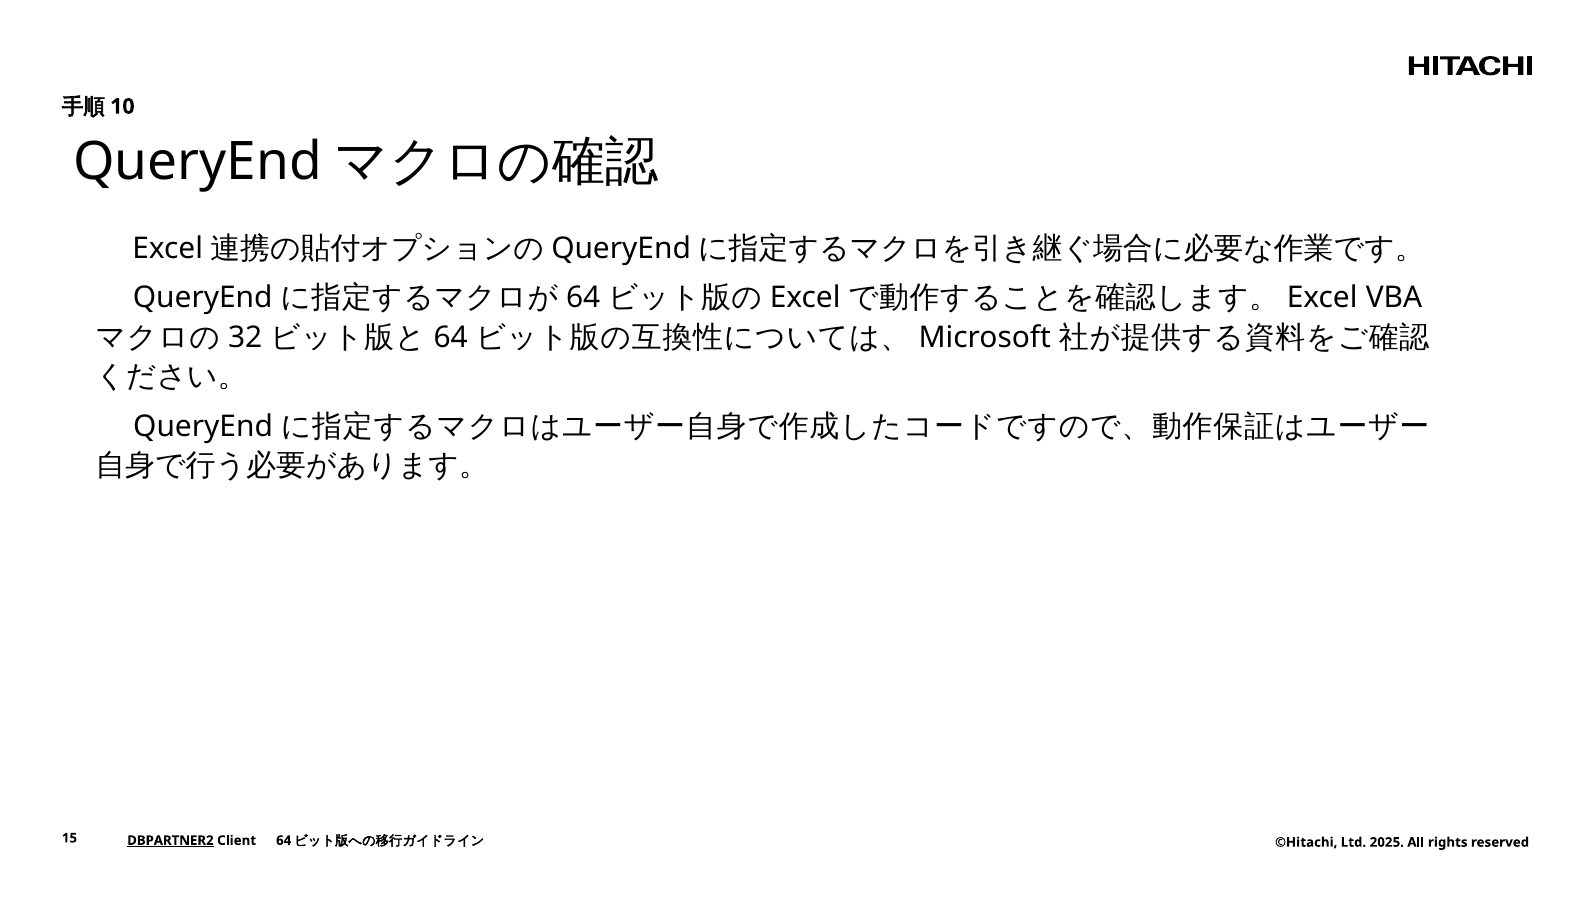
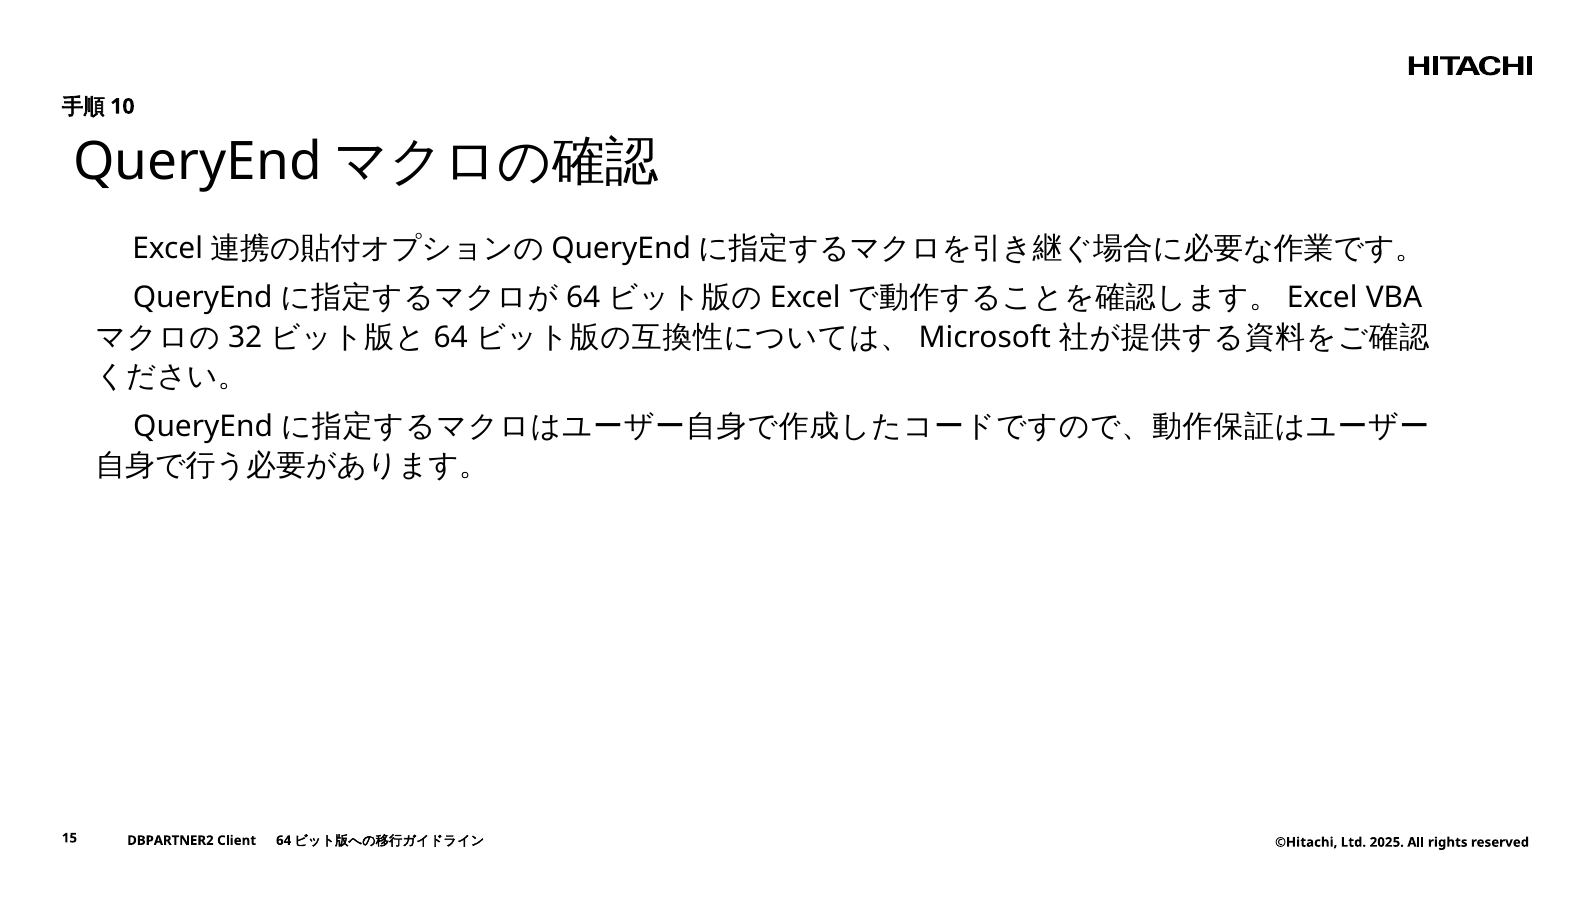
DBPARTNER2 underline: present -> none
